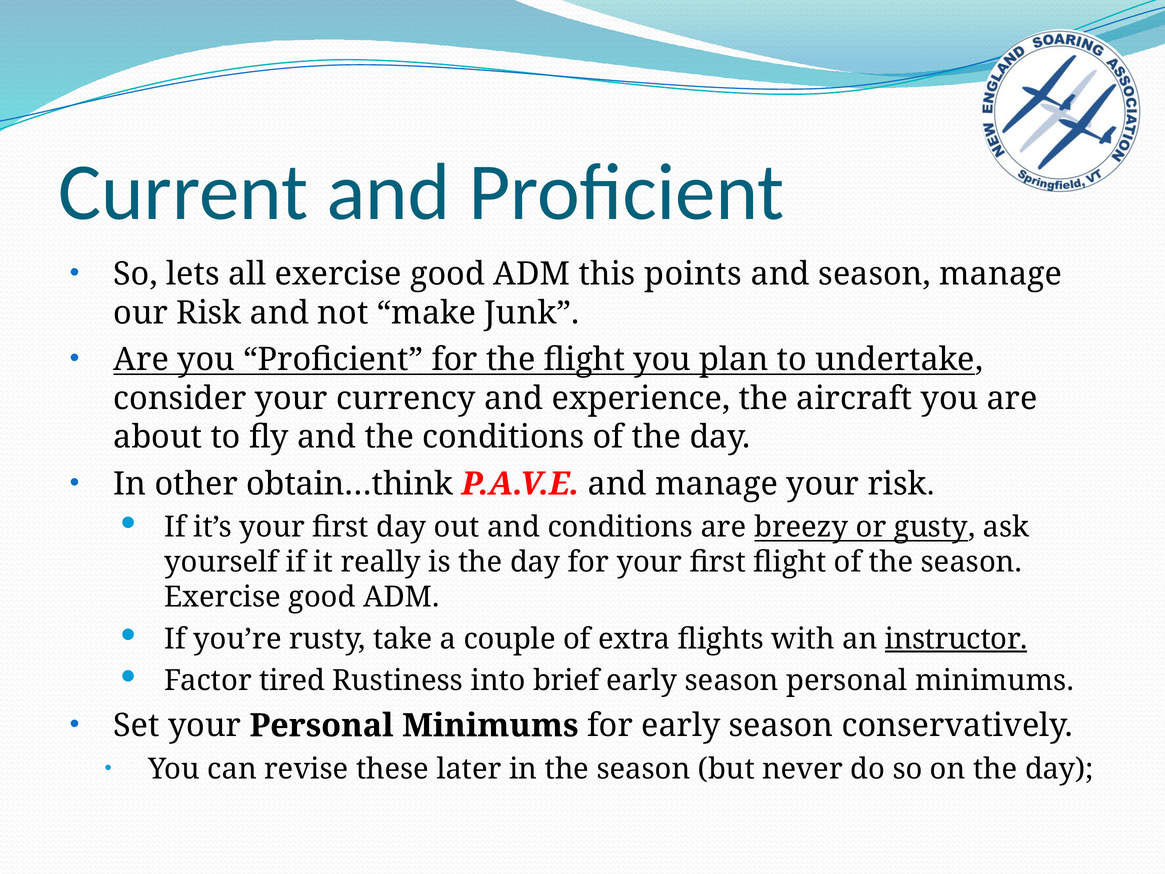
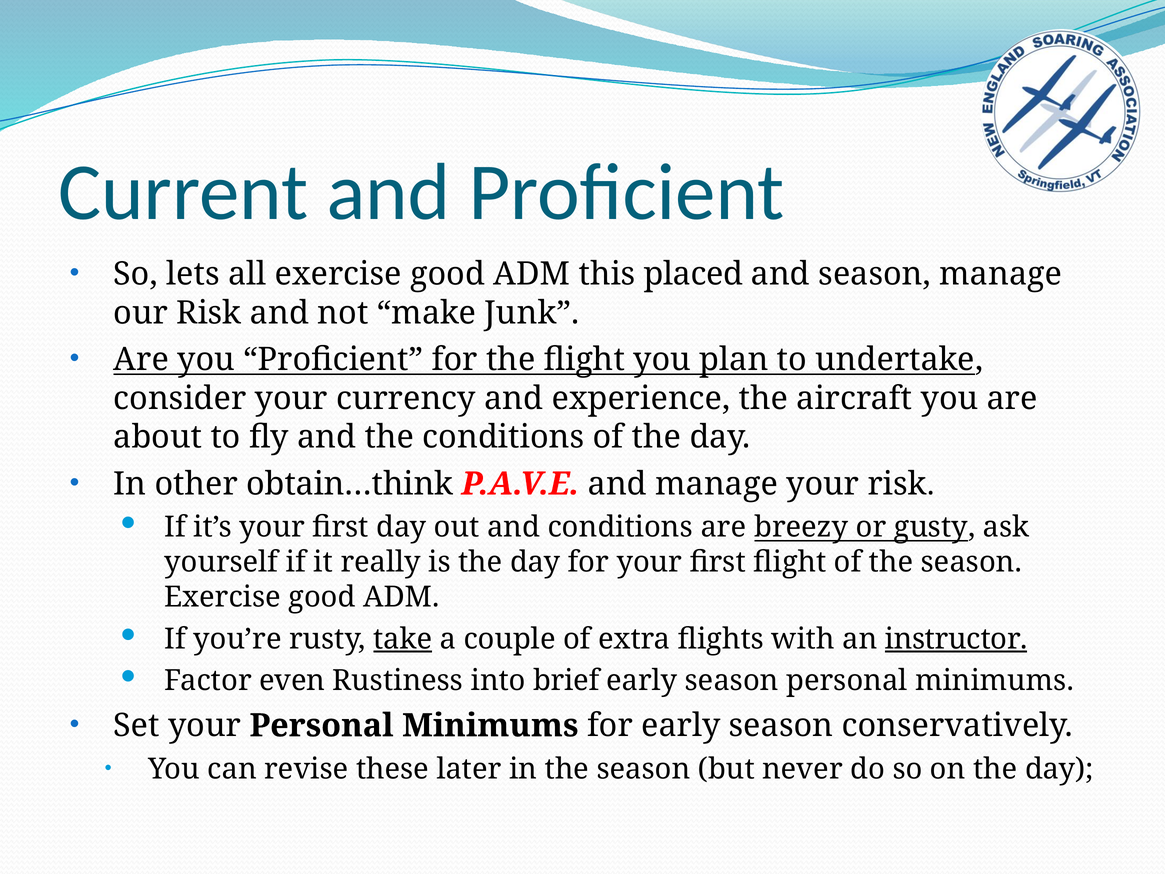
points: points -> placed
take underline: none -> present
tired: tired -> even
